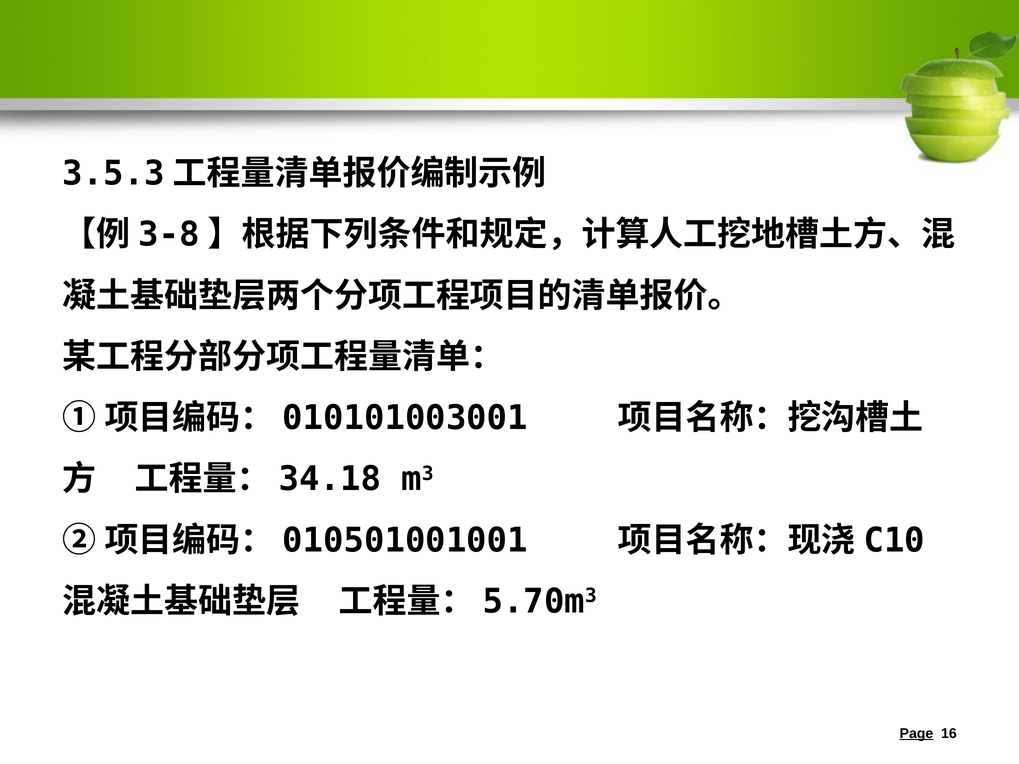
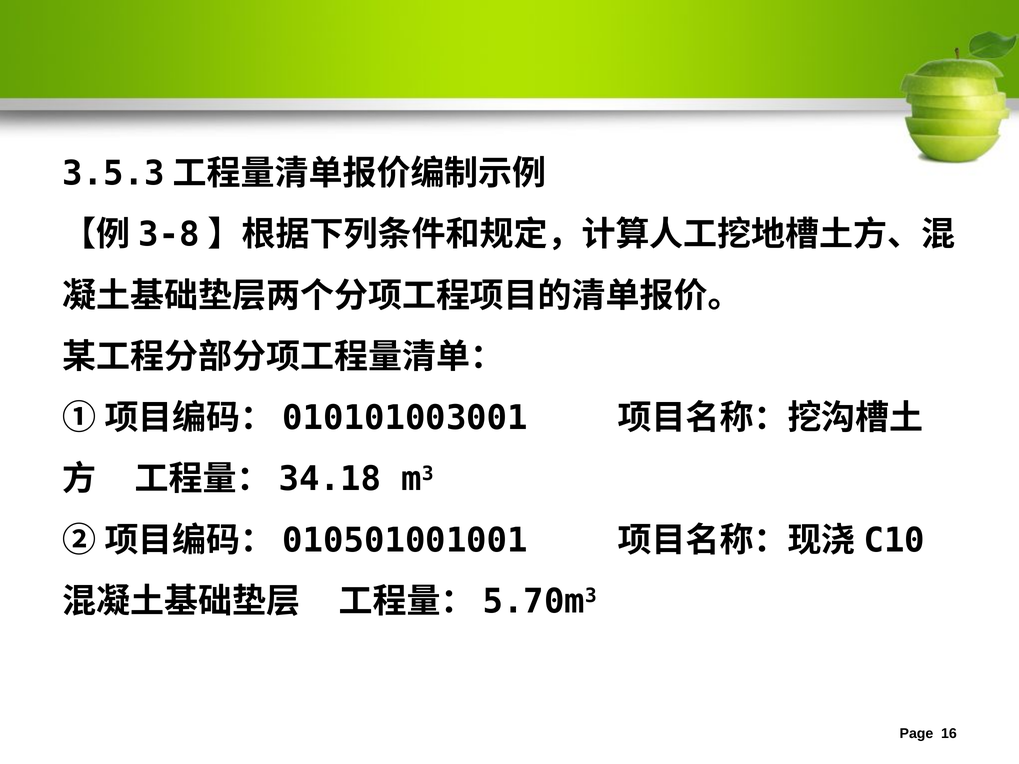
Page underline: present -> none
